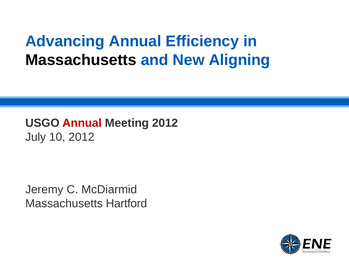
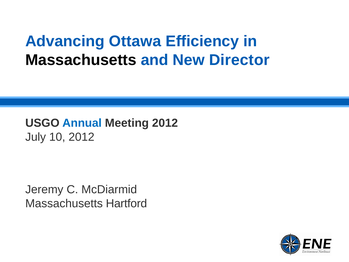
Advancing Annual: Annual -> Ottawa
Aligning: Aligning -> Director
Annual at (82, 123) colour: red -> blue
